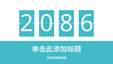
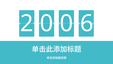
0 8: 8 -> 0
